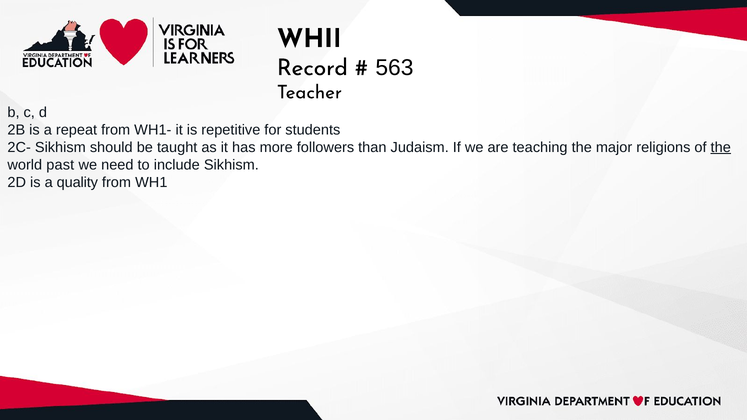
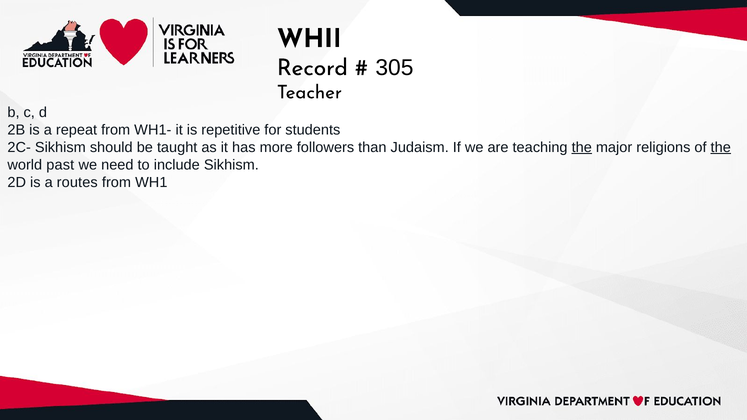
563: 563 -> 305
the at (582, 147) underline: none -> present
quality: quality -> routes
